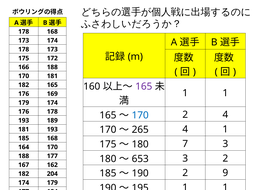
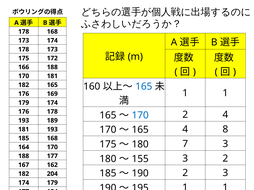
165 at (144, 87) colour: purple -> blue
265 at (140, 130): 265 -> 165
4 1: 1 -> 8
653: 653 -> 155
2 9: 9 -> 3
